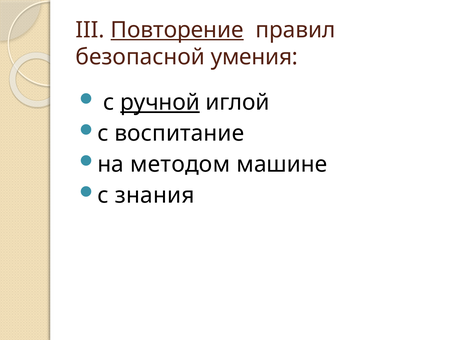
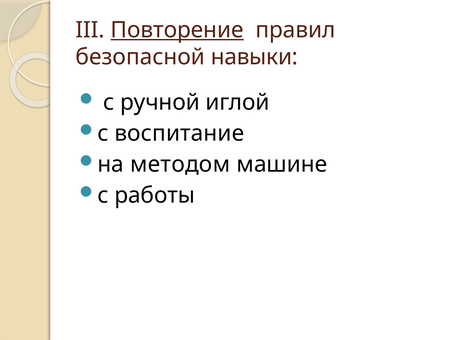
умения: умения -> навыки
ручной underline: present -> none
знания: знания -> работы
